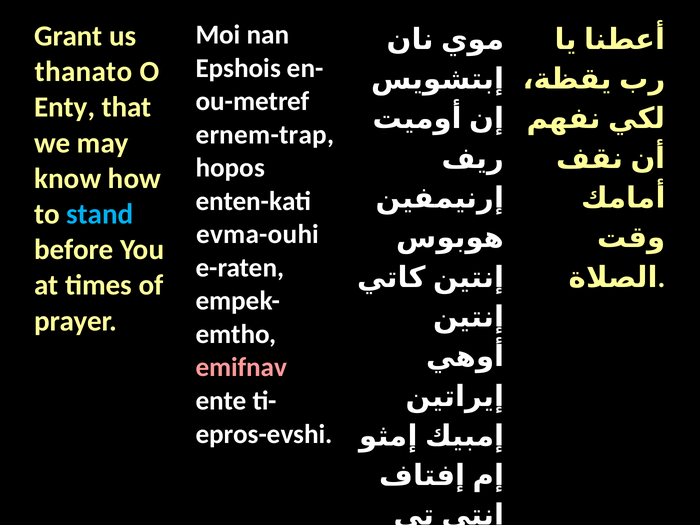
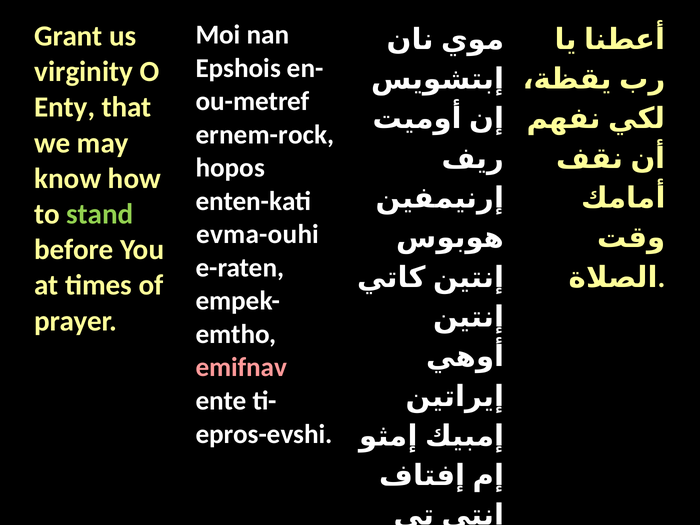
thanato: thanato -> virginity
ernem-trap: ernem-trap -> ernem-rock
stand colour: light blue -> light green
